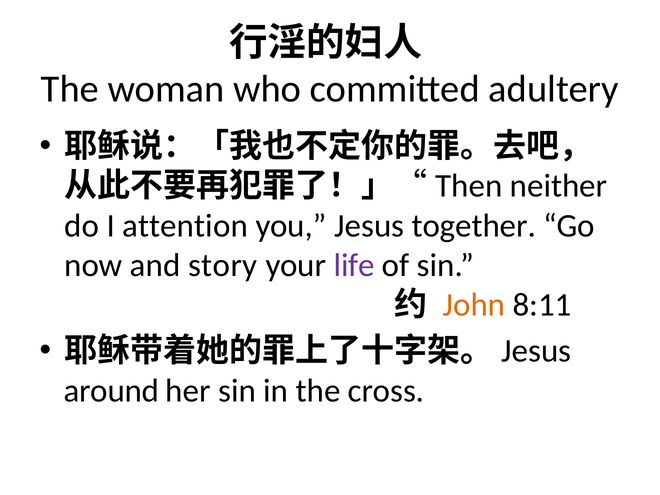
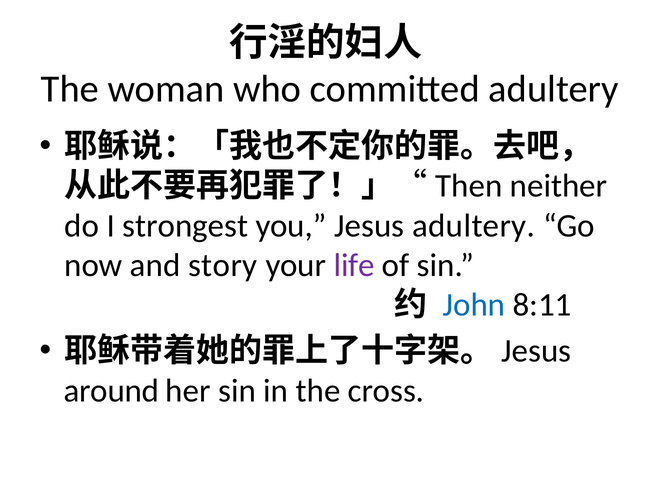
attention: attention -> strongest
Jesus together: together -> adultery
John colour: orange -> blue
